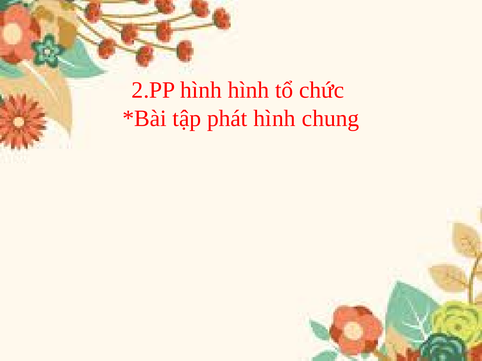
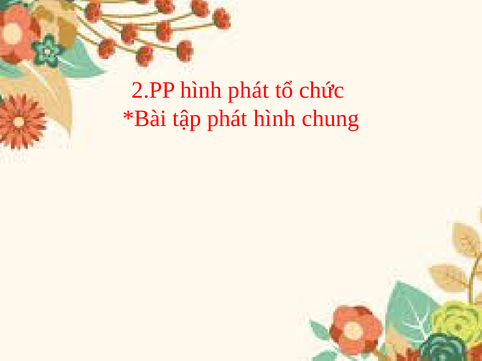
hình hình: hình -> phát
